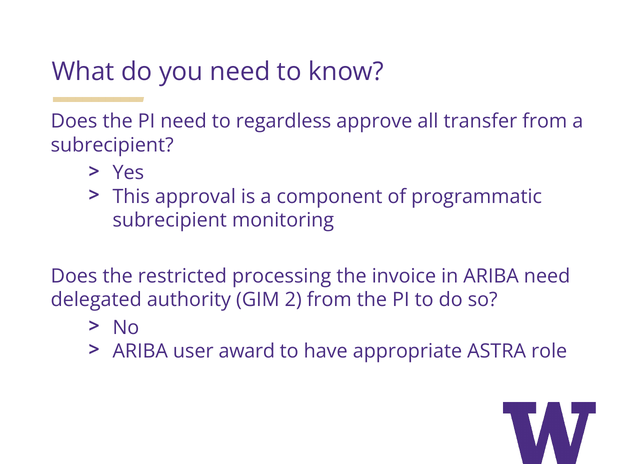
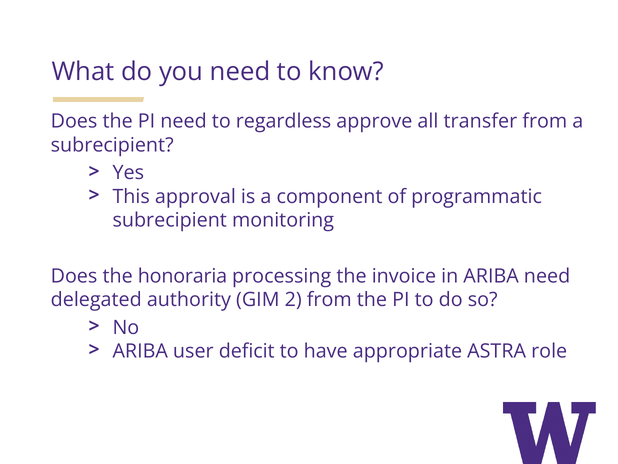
restricted: restricted -> honoraria
award: award -> deficit
